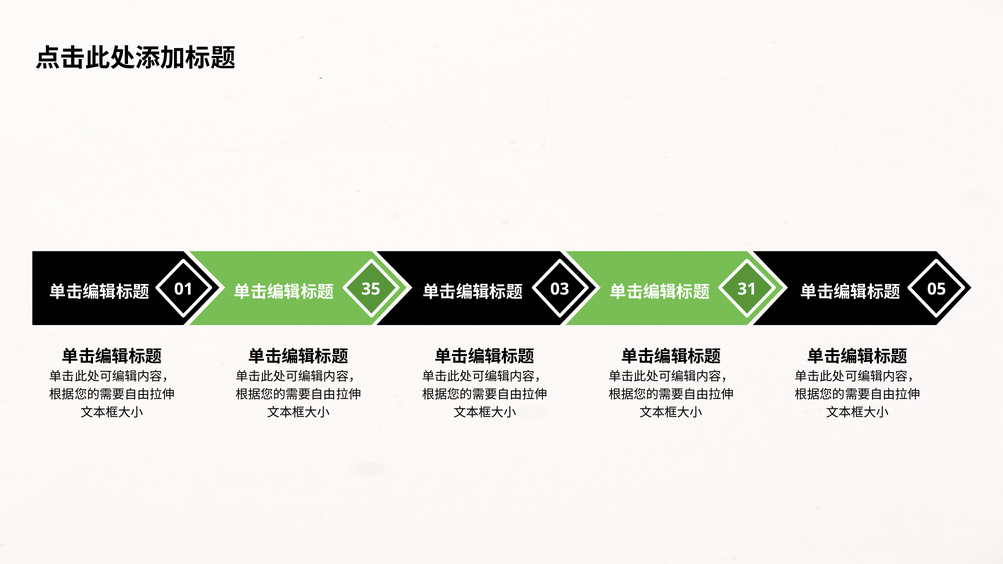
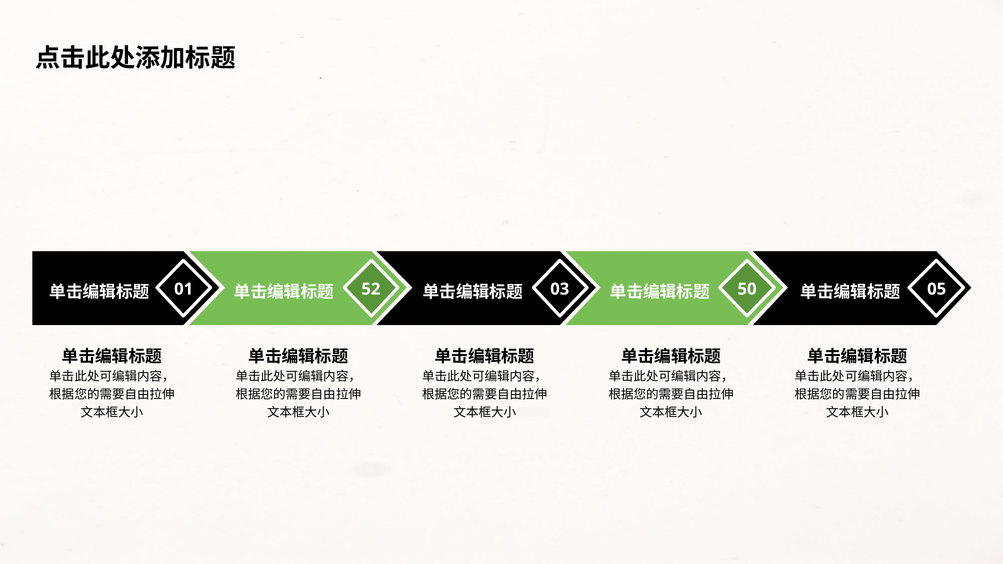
35: 35 -> 52
31: 31 -> 50
